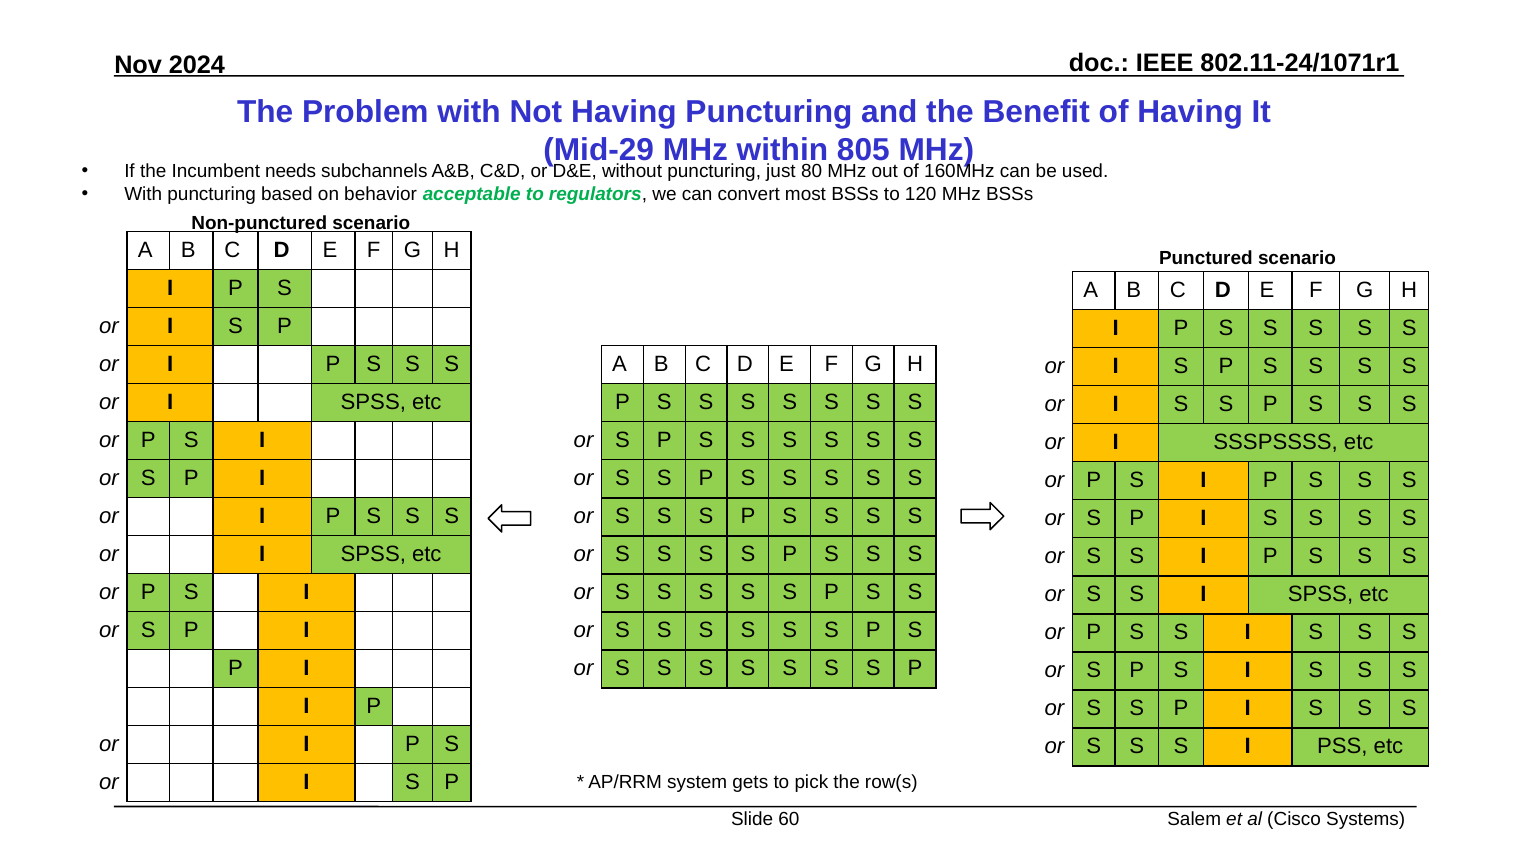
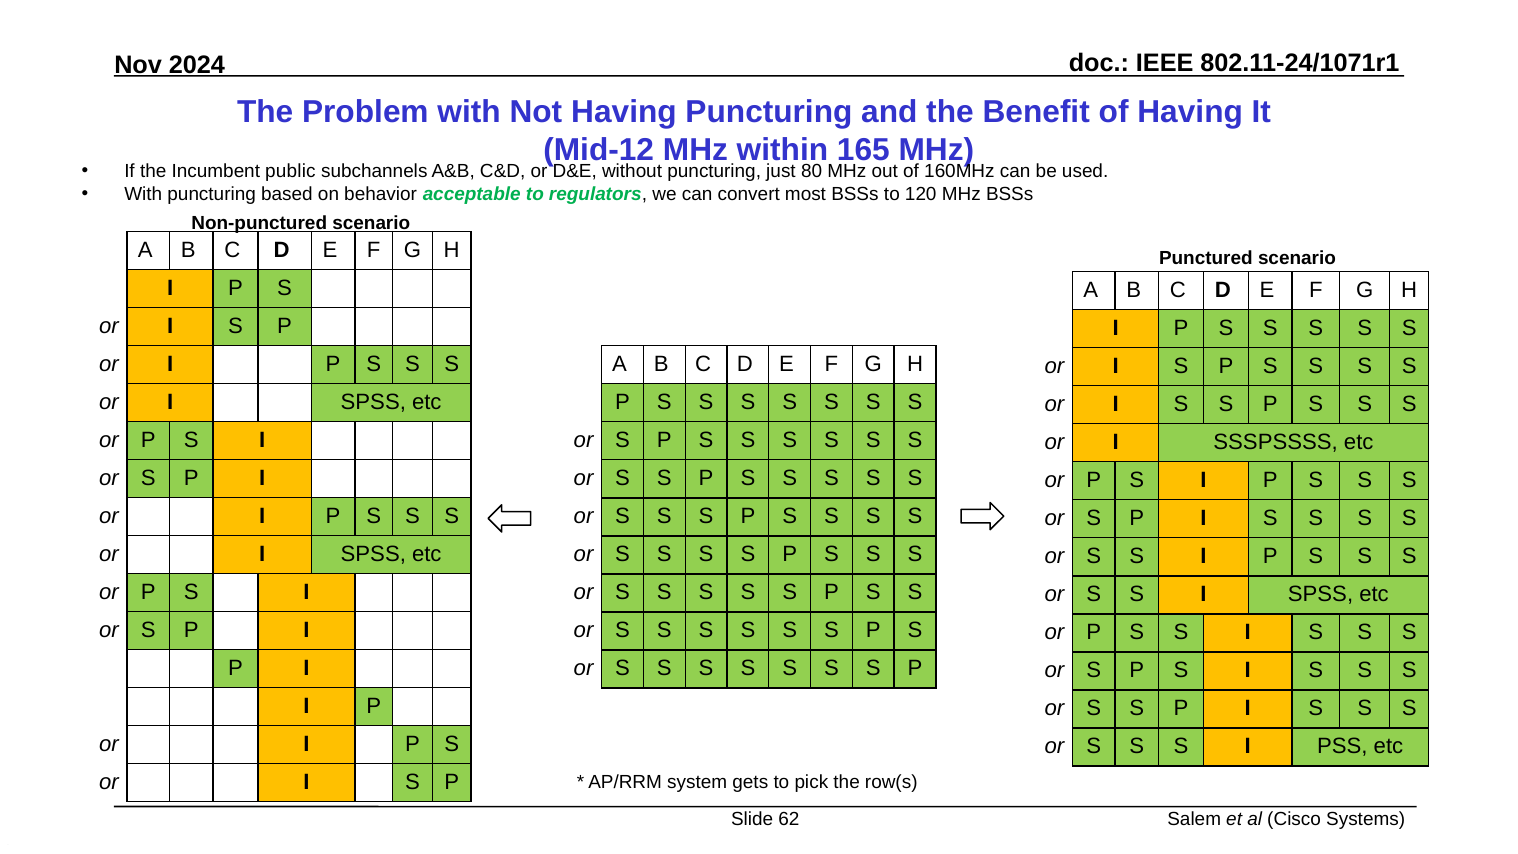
Mid-29: Mid-29 -> Mid-12
805: 805 -> 165
needs: needs -> public
60: 60 -> 62
